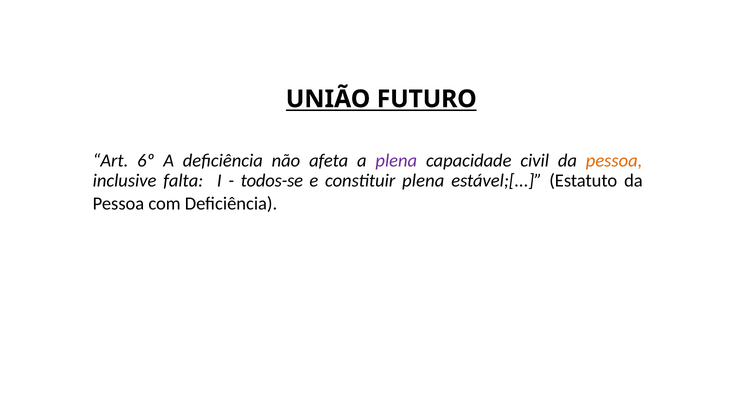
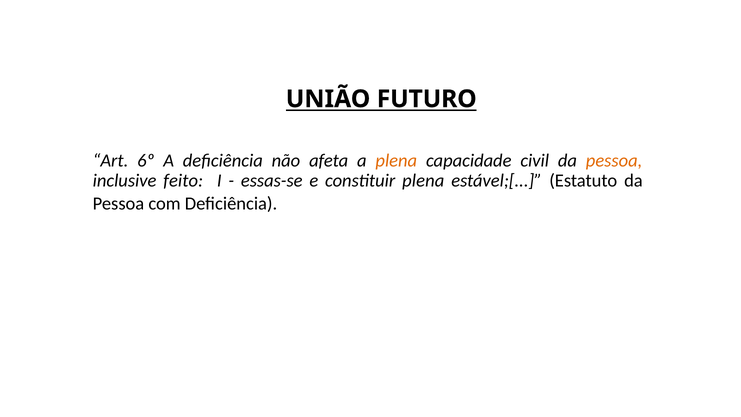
plena at (396, 161) colour: purple -> orange
falta: falta -> feito
todos-se: todos-se -> essas-se
